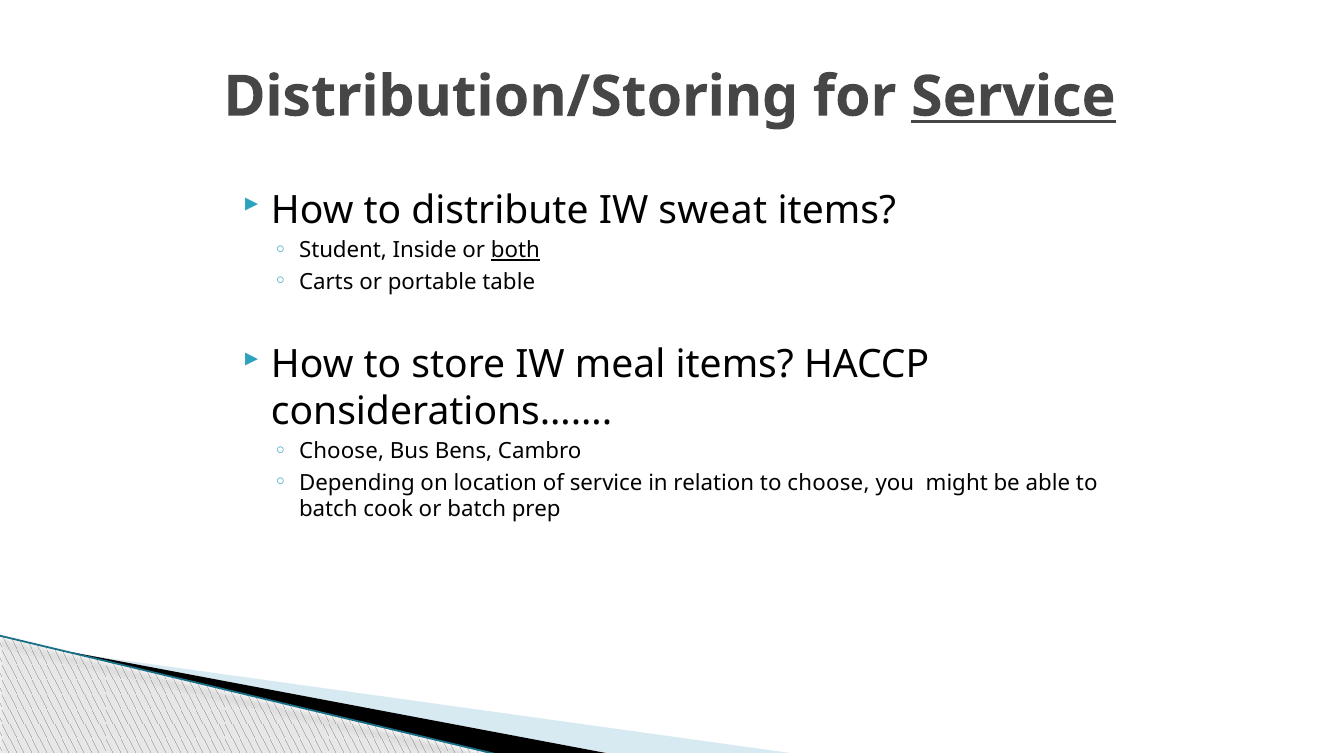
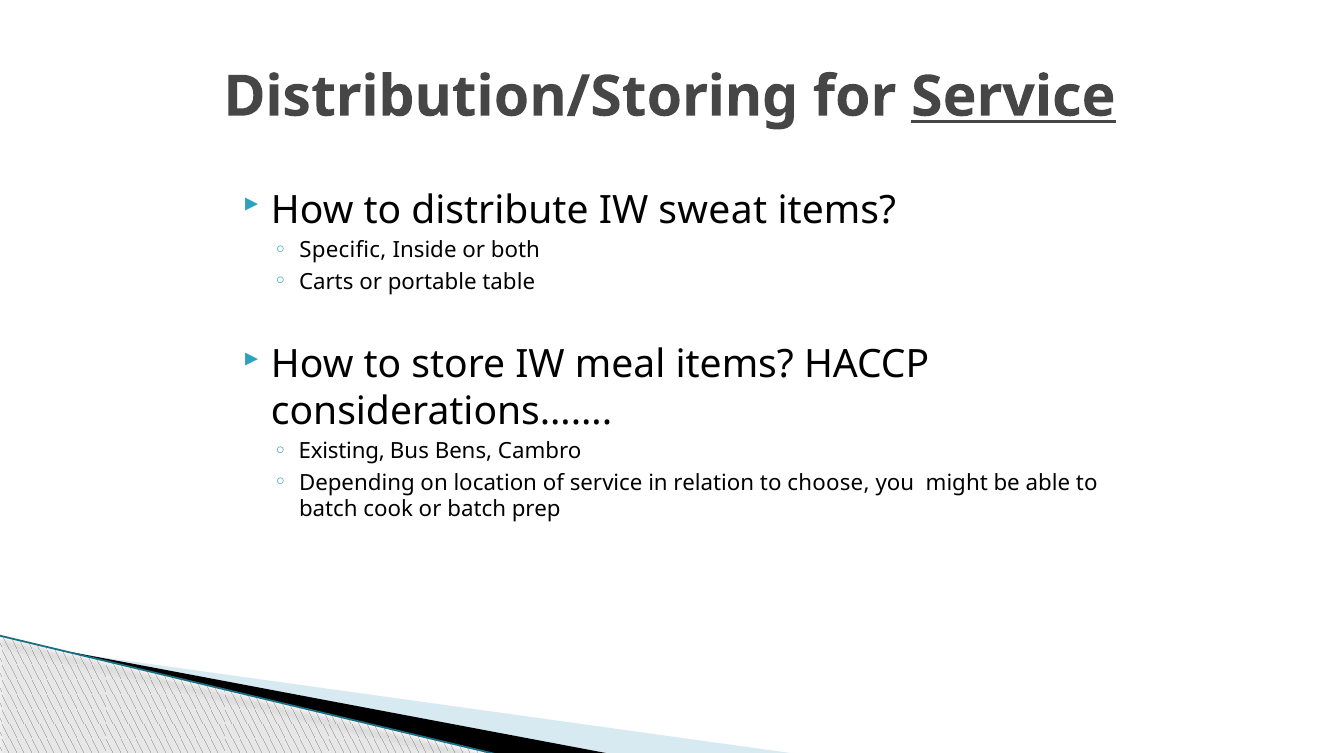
Student: Student -> Specific
both underline: present -> none
Choose at (342, 452): Choose -> Existing
